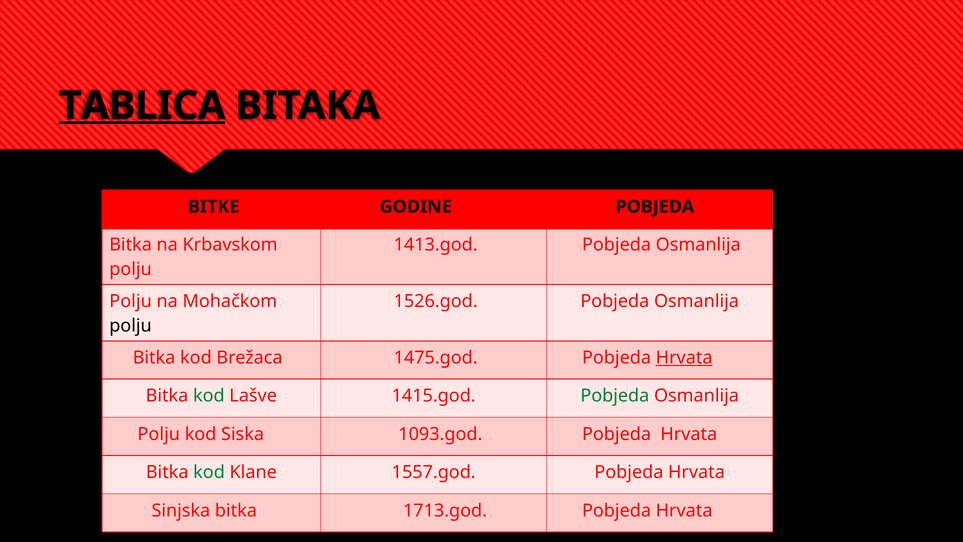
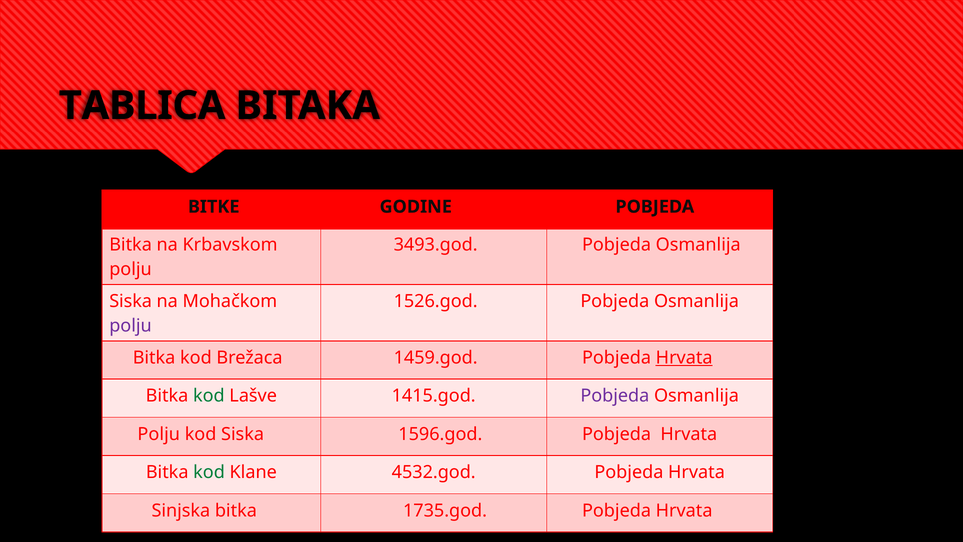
TABLICA underline: present -> none
1413.god: 1413.god -> 3493.god
Polju at (131, 301): Polju -> Siska
polju at (131, 326) colour: black -> purple
1475.god: 1475.god -> 1459.god
Pobjeda at (615, 396) colour: green -> purple
1093.god: 1093.god -> 1596.god
1557.god: 1557.god -> 4532.god
1713.god: 1713.god -> 1735.god
